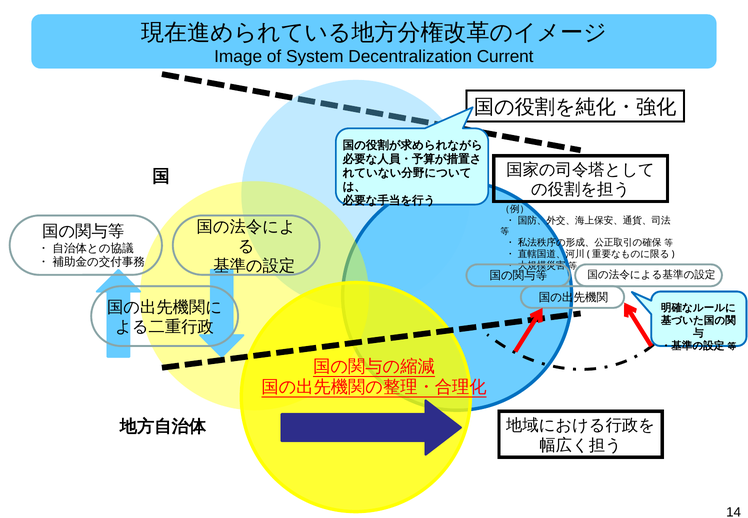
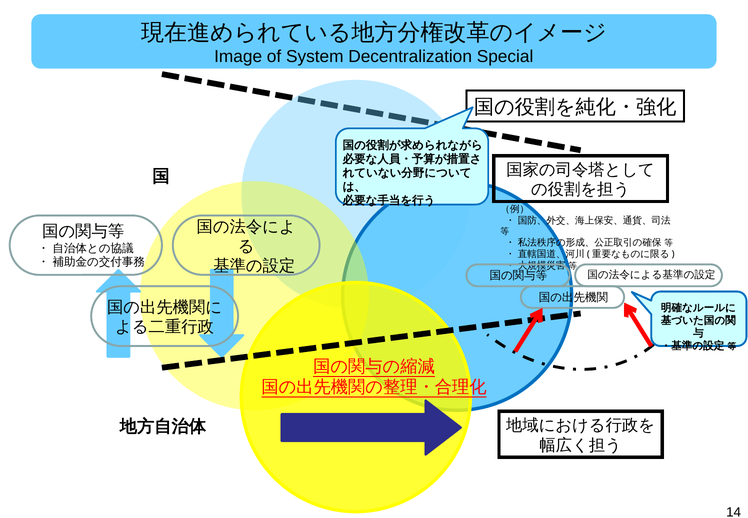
Current: Current -> Special
